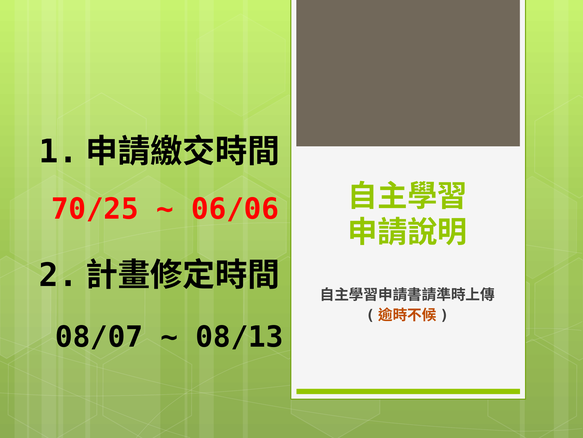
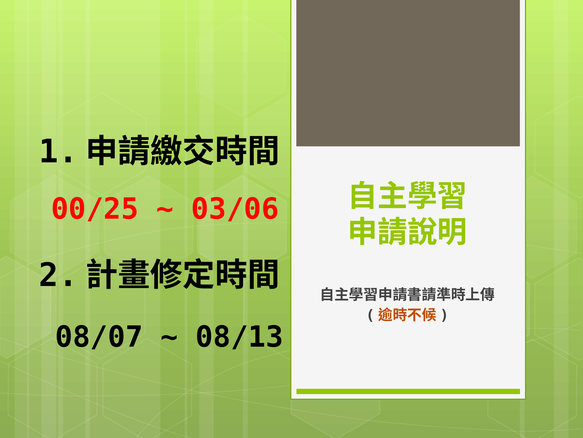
70/25: 70/25 -> 00/25
06/06: 06/06 -> 03/06
